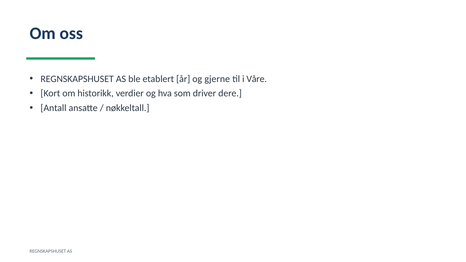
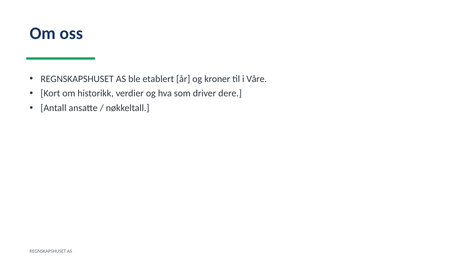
gjerne: gjerne -> kroner
